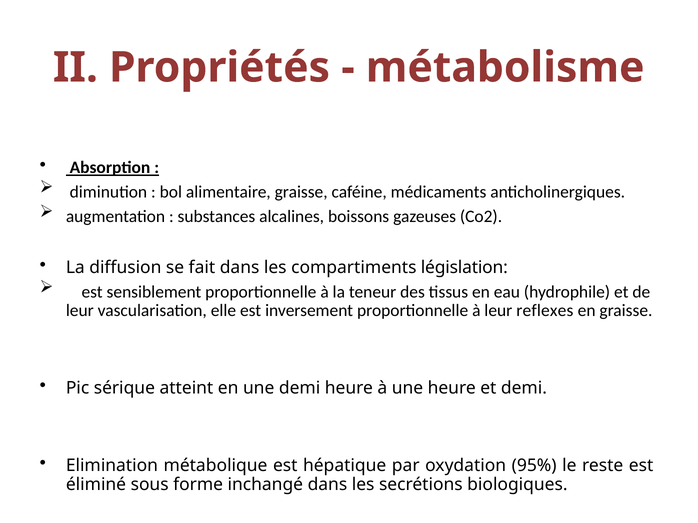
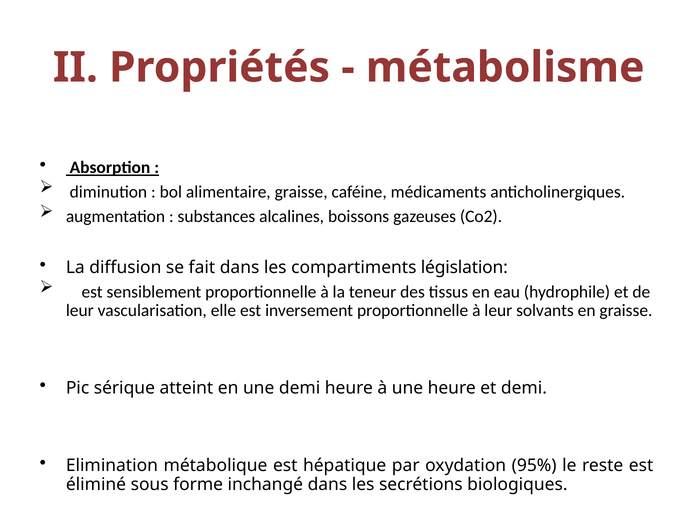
reflexes: reflexes -> solvants
